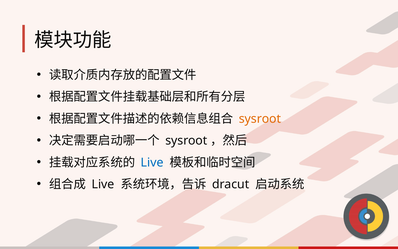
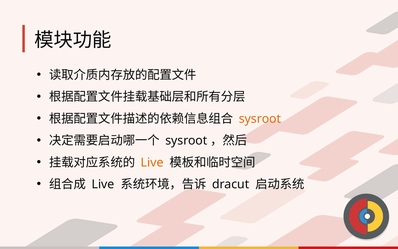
Live at (152, 162) colour: blue -> orange
